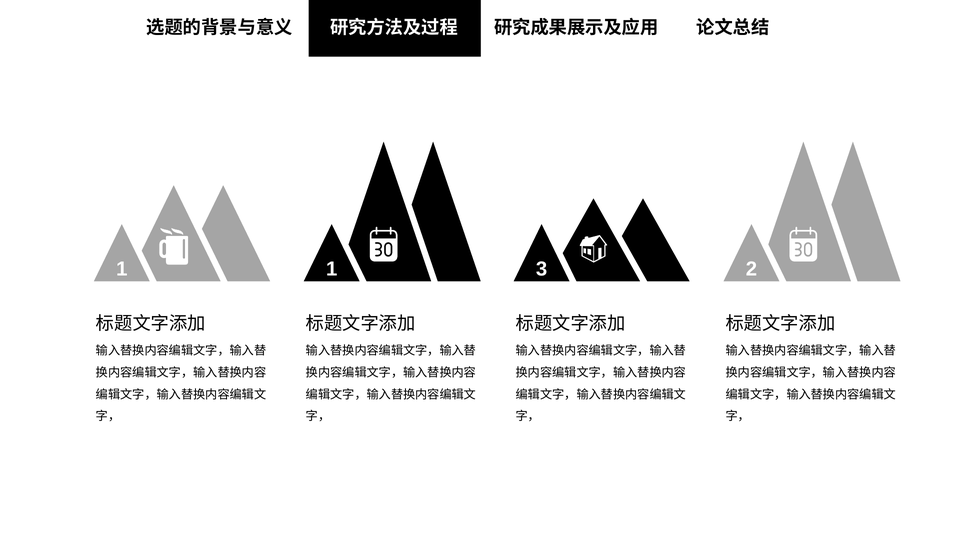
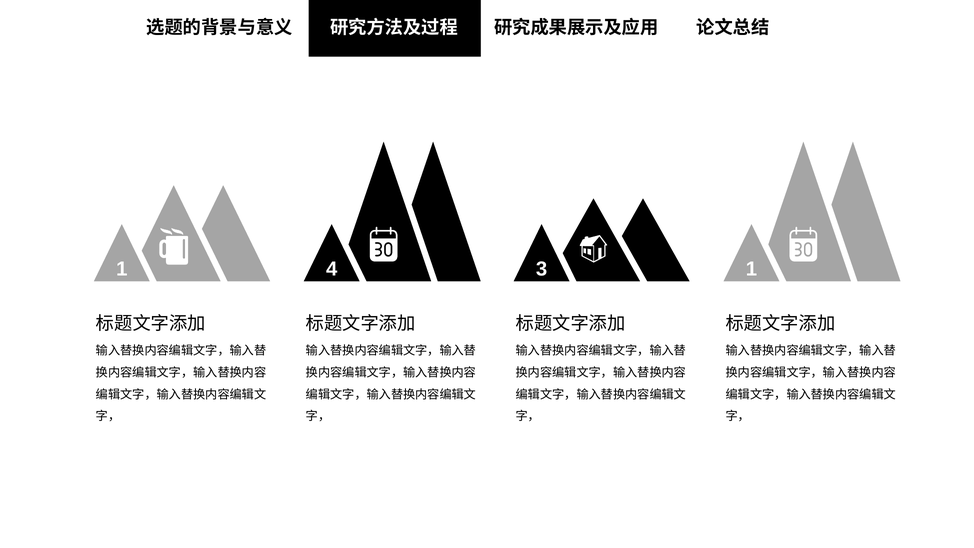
1 1: 1 -> 4
3 2: 2 -> 1
